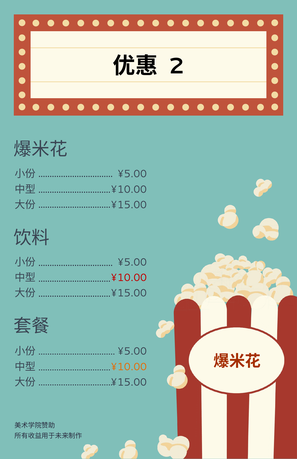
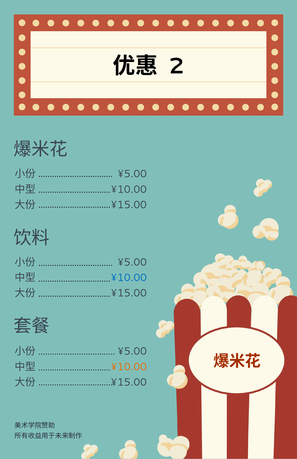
¥10.00 at (129, 278) colour: red -> blue
